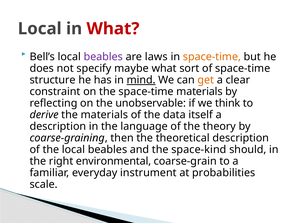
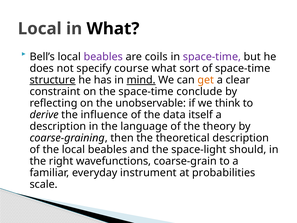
What at (113, 29) colour: red -> black
laws: laws -> coils
space-time at (212, 57) colour: orange -> purple
maybe: maybe -> course
structure underline: none -> present
space-time materials: materials -> conclude
the materials: materials -> influence
space-kind: space-kind -> space-light
environmental: environmental -> wavefunctions
